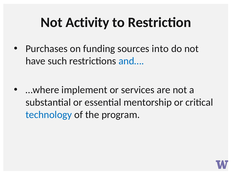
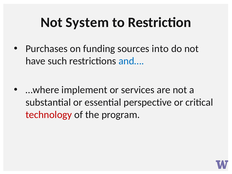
Activity: Activity -> System
mentorship: mentorship -> perspective
technology colour: blue -> red
